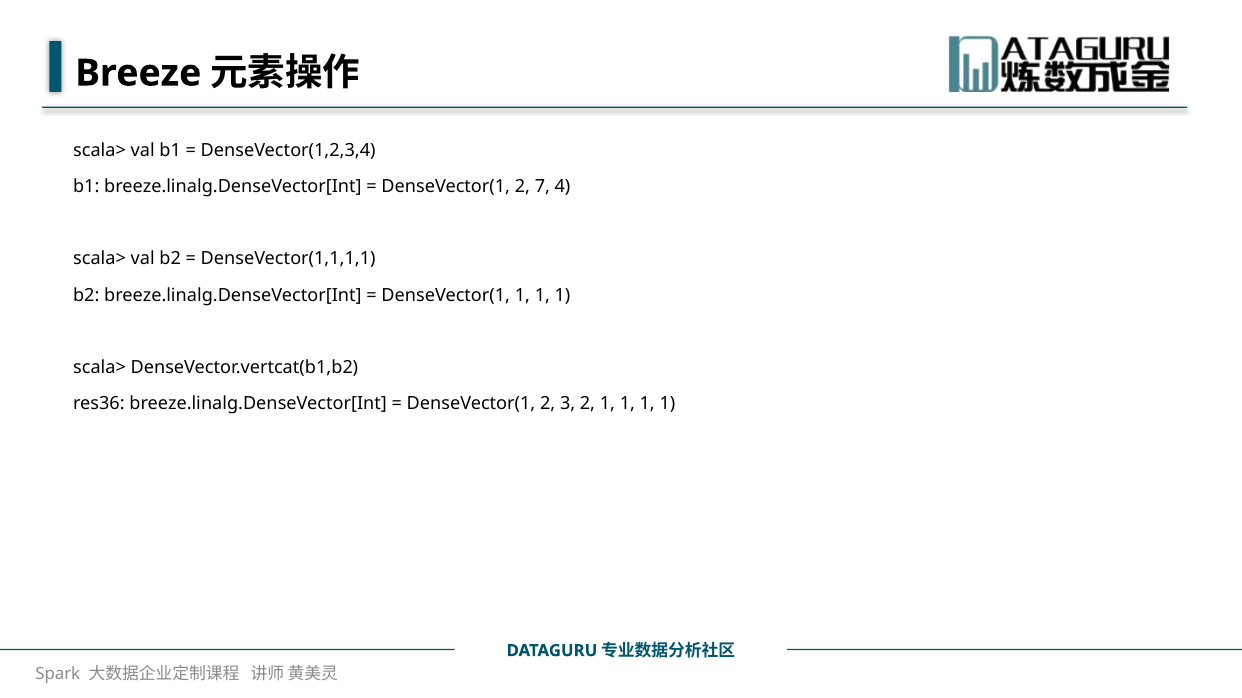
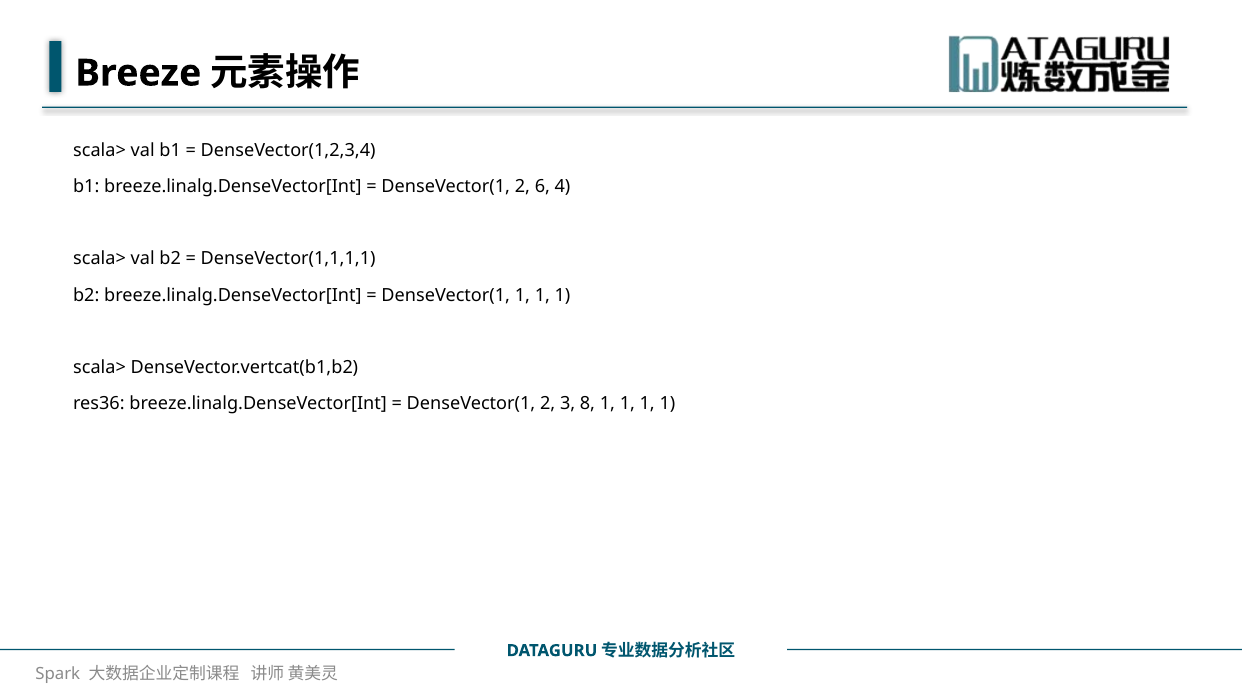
7: 7 -> 6
3 2: 2 -> 8
